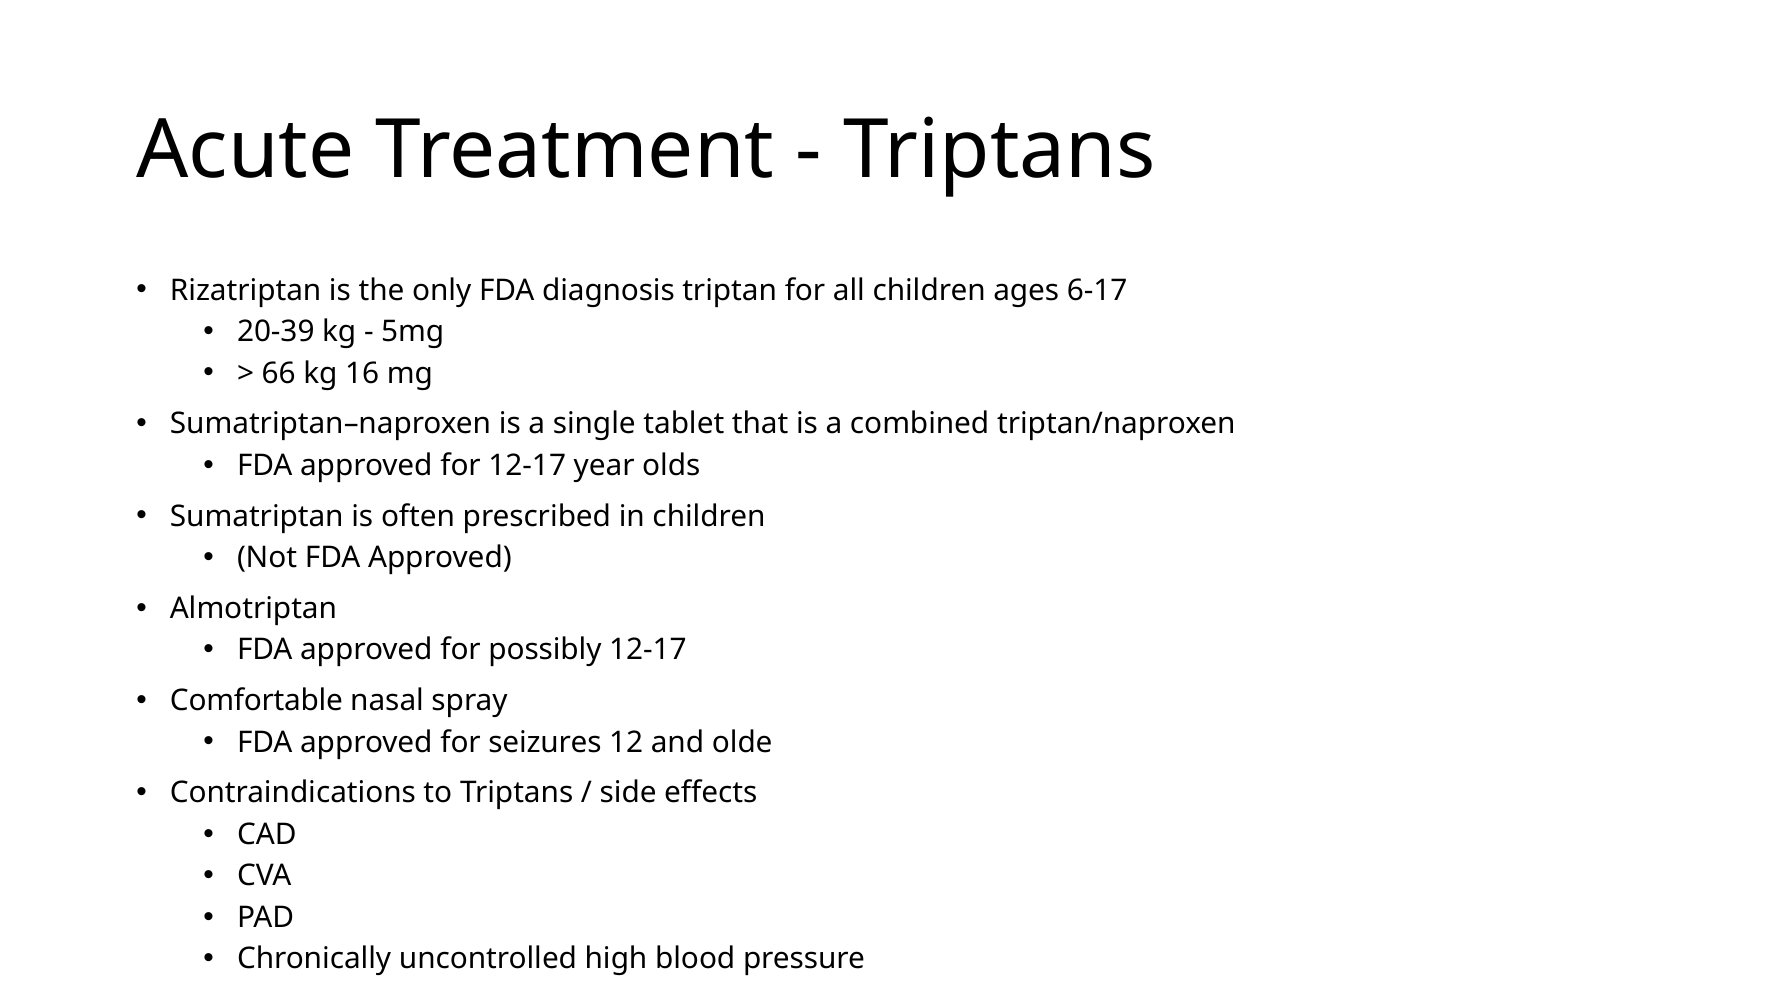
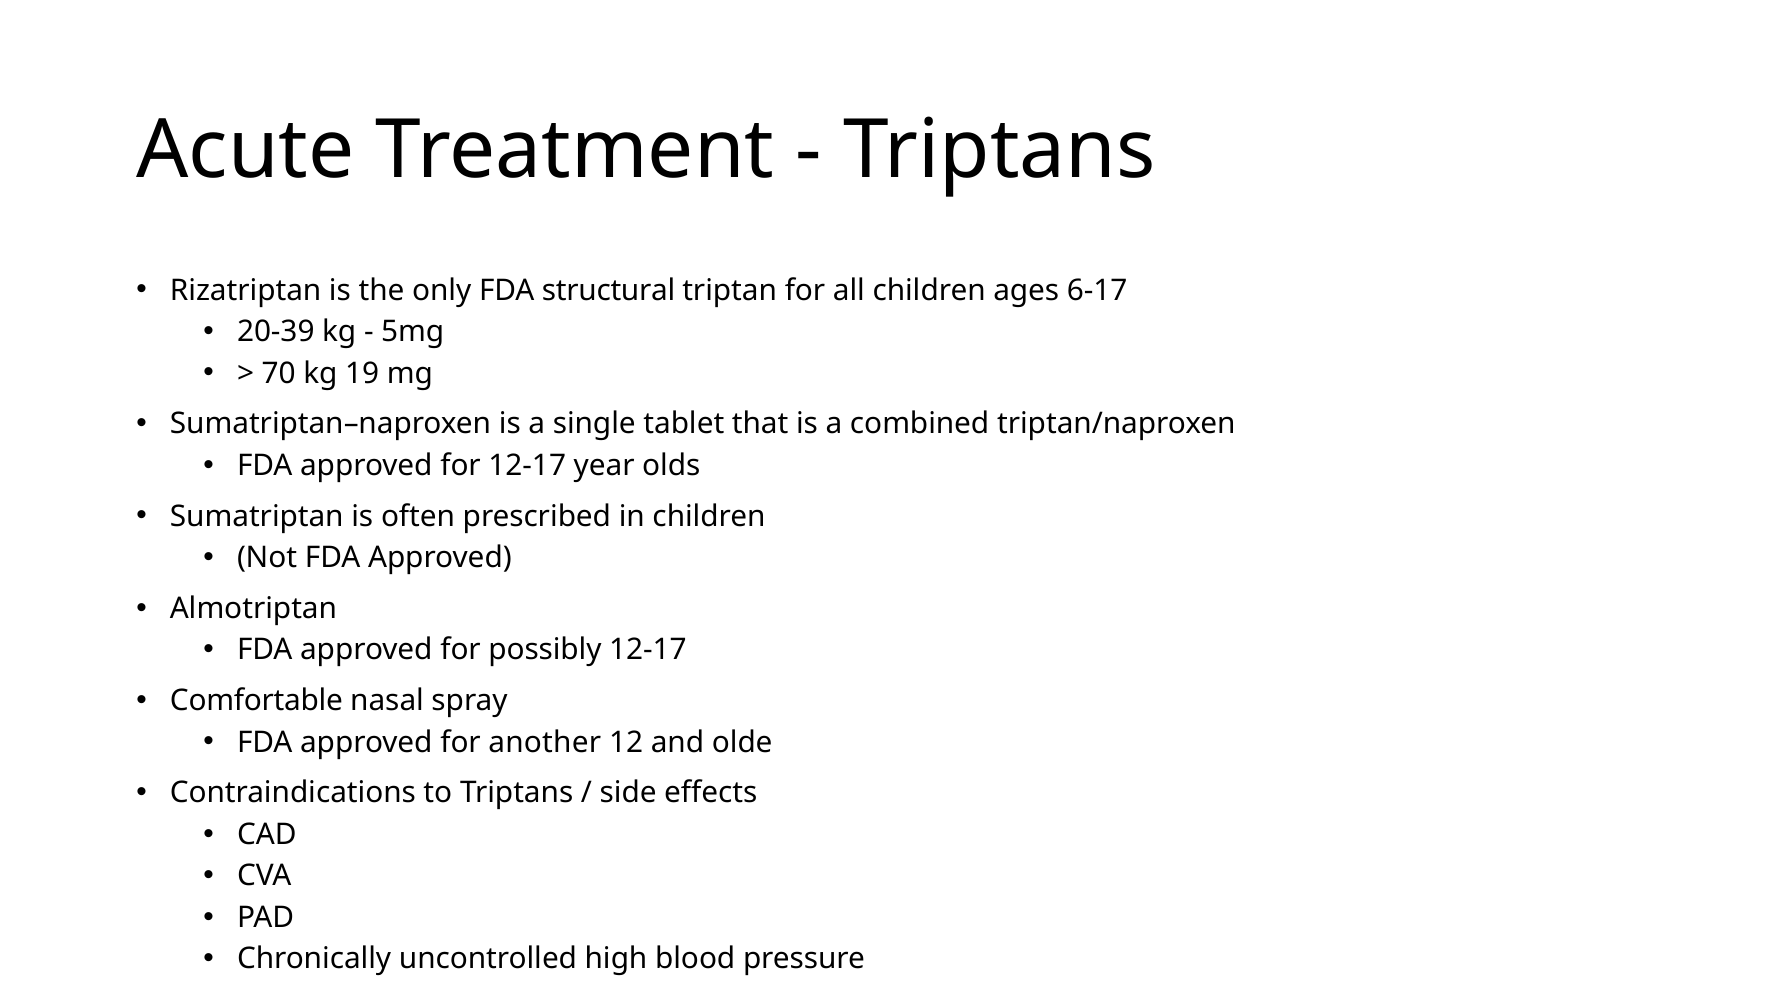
diagnosis: diagnosis -> structural
66: 66 -> 70
16: 16 -> 19
seizures: seizures -> another
